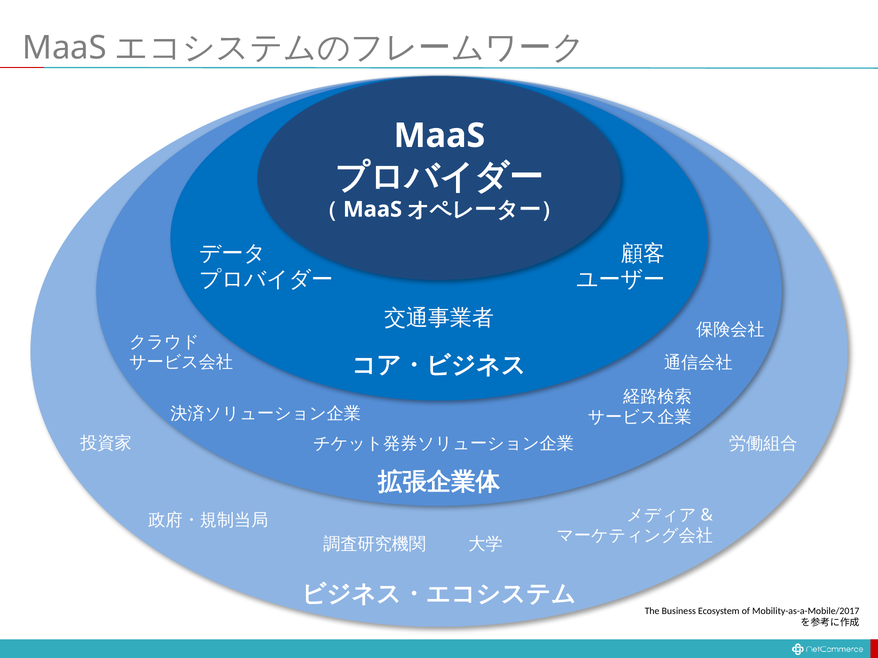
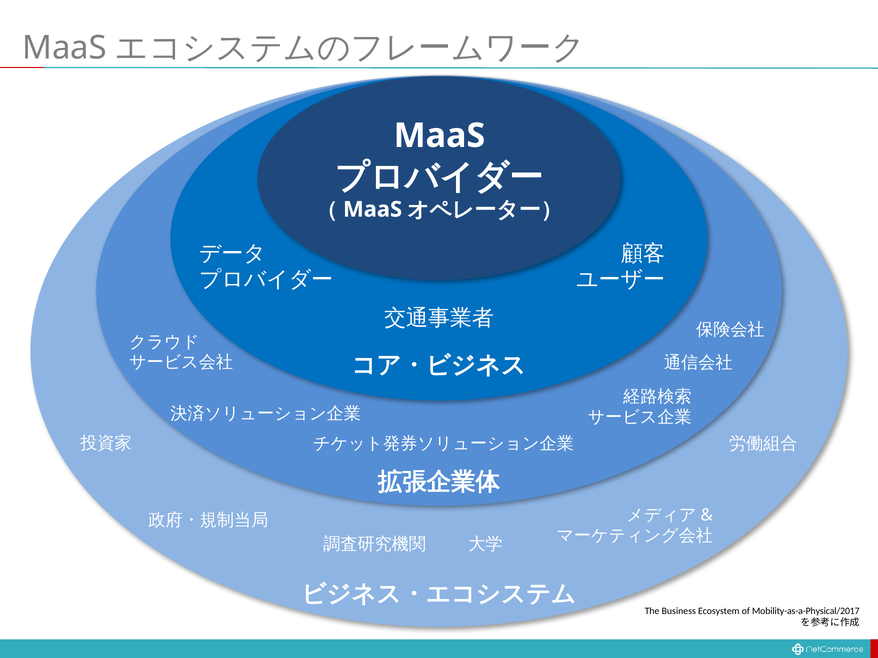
Mobility-as-a-Mobile/2017: Mobility-as-a-Mobile/2017 -> Mobility-as-a-Physical/2017
